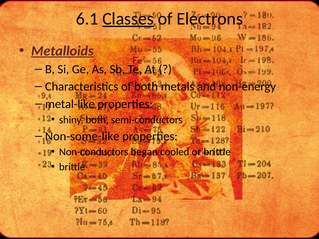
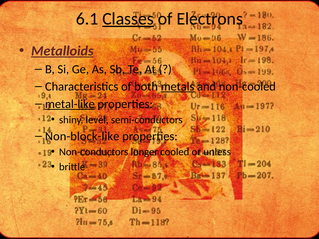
metals underline: none -> present
non-energy: non-energy -> non-cooled
metal-like underline: none -> present
shiny both: both -> level
Non-some-like: Non-some-like -> Non-block-like
began: began -> longer
or brittle: brittle -> unless
